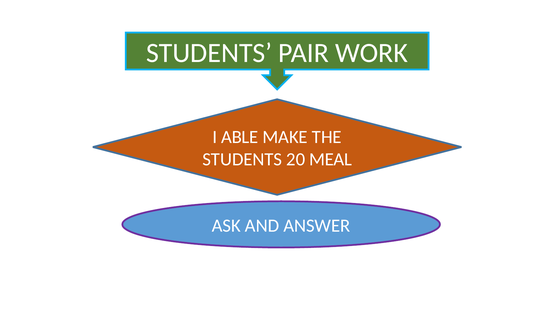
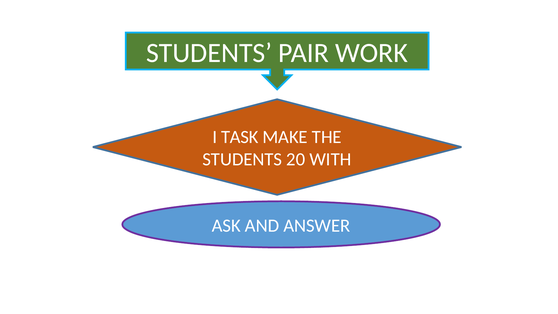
ABLE: ABLE -> TASK
MEAL: MEAL -> WITH
